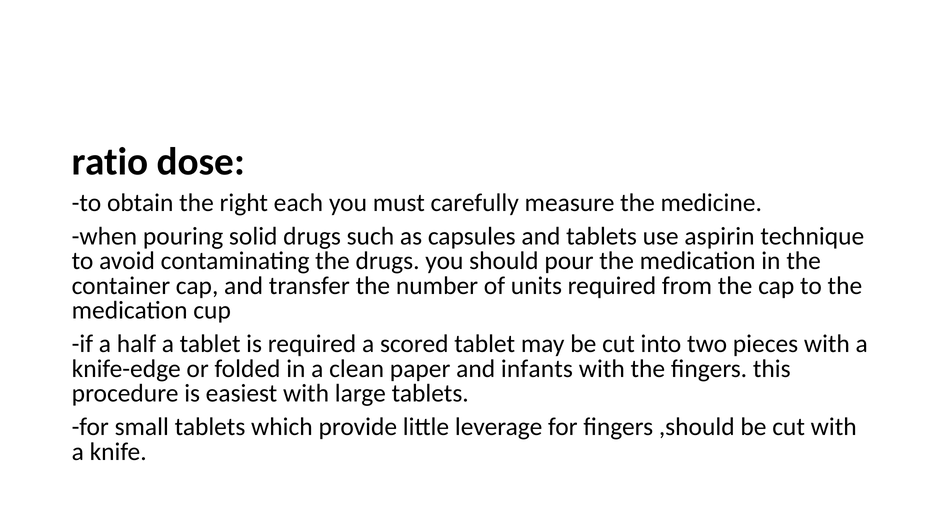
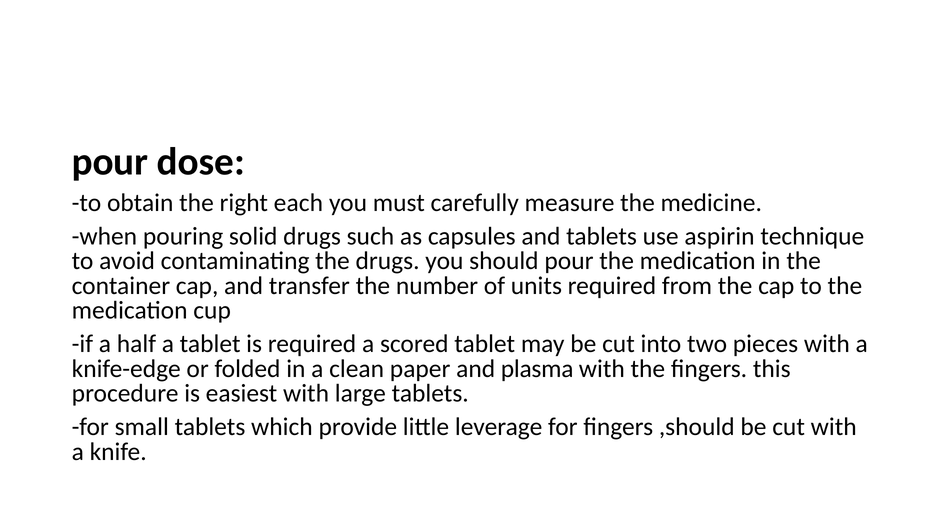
ratio at (110, 162): ratio -> pour
infants: infants -> plasma
